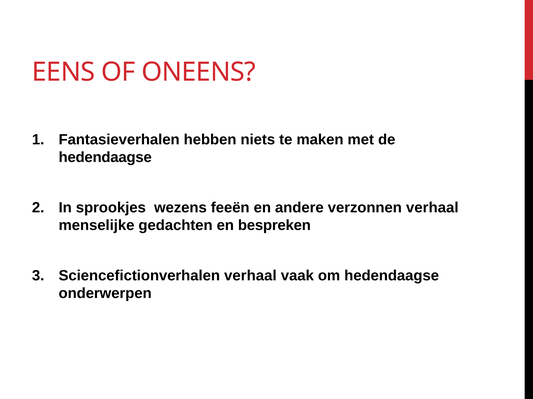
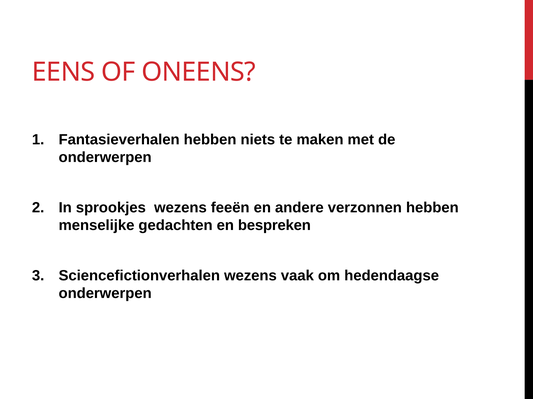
hedendaagse at (105, 158): hedendaagse -> onderwerpen
verzonnen verhaal: verhaal -> hebben
Sciencefictionverhalen verhaal: verhaal -> wezens
